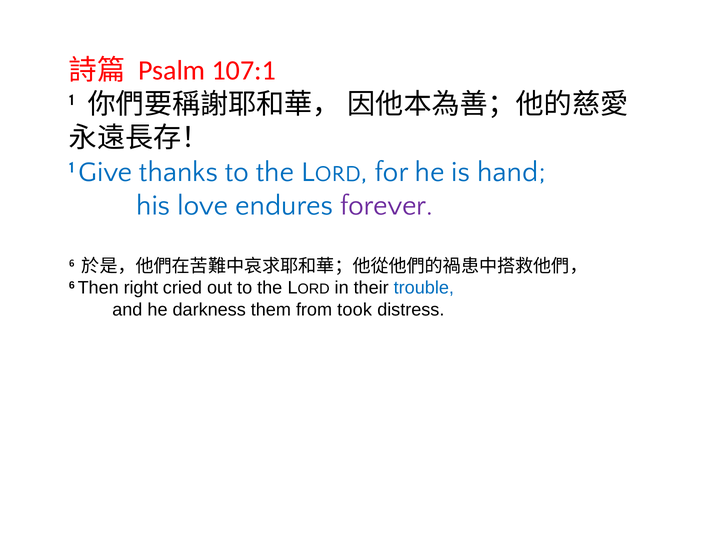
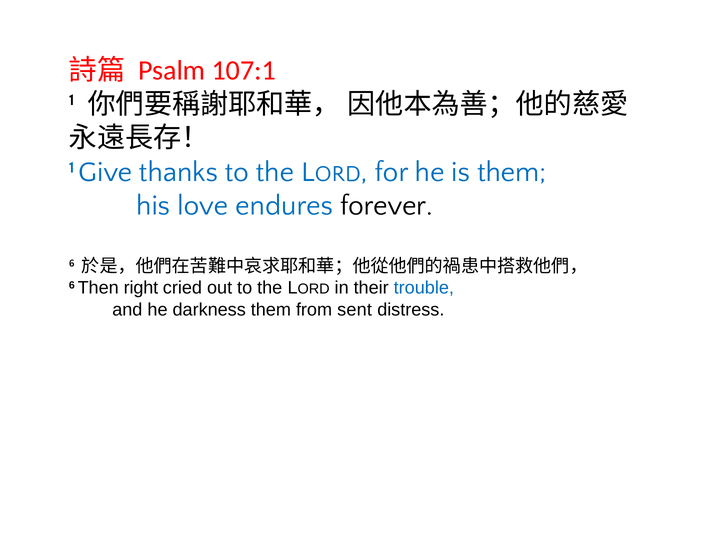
is hand: hand -> them
forever colour: purple -> black
took: took -> sent
